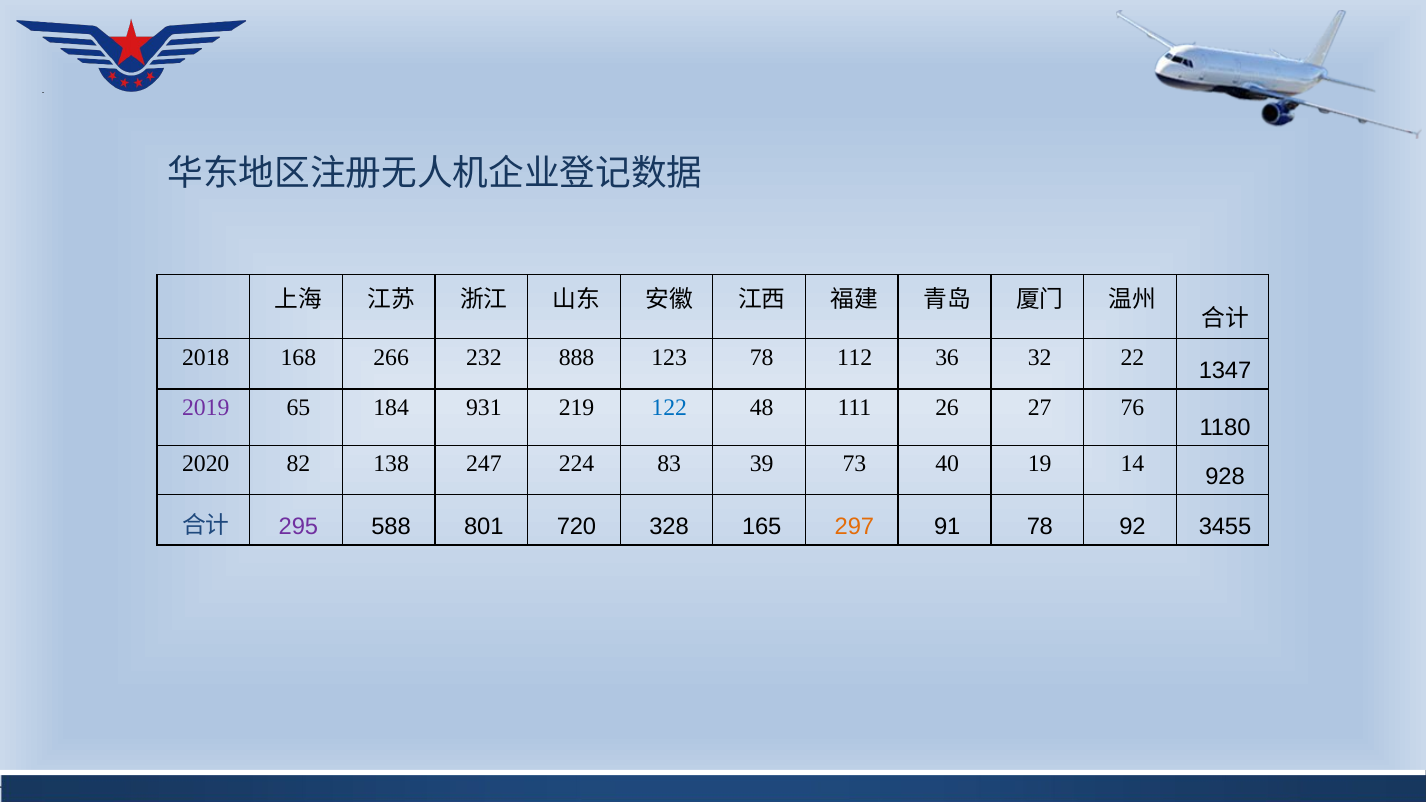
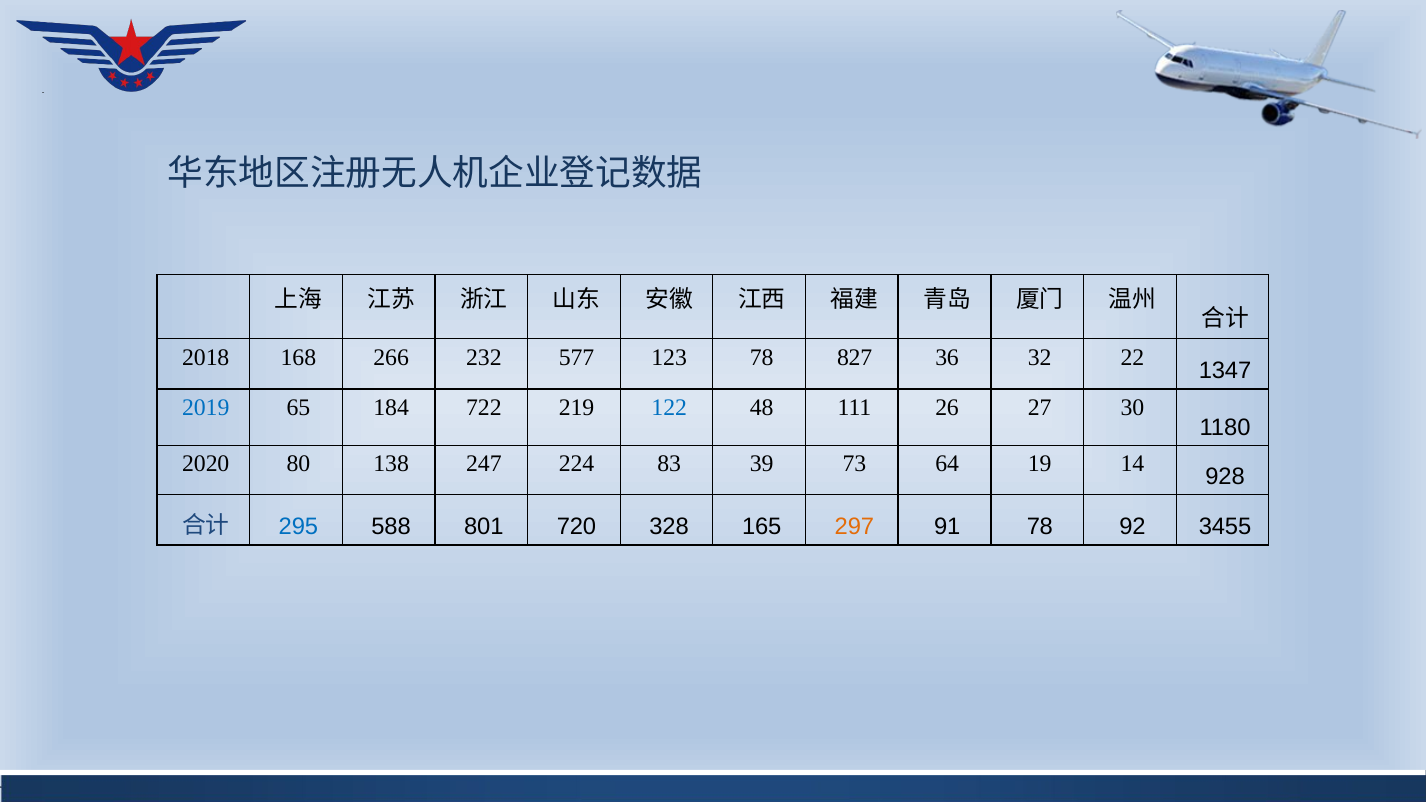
888: 888 -> 577
112: 112 -> 827
2019 colour: purple -> blue
931: 931 -> 722
76: 76 -> 30
82: 82 -> 80
40: 40 -> 64
295 colour: purple -> blue
